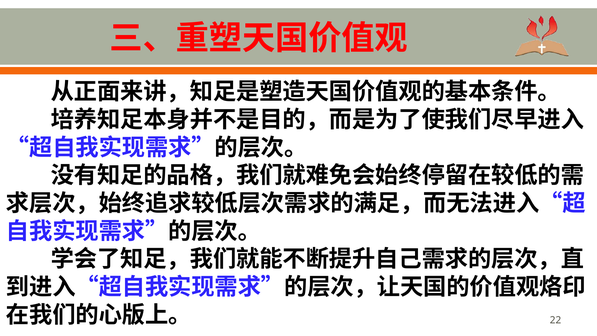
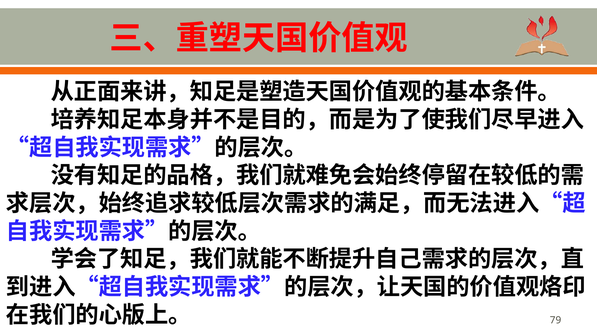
22: 22 -> 79
